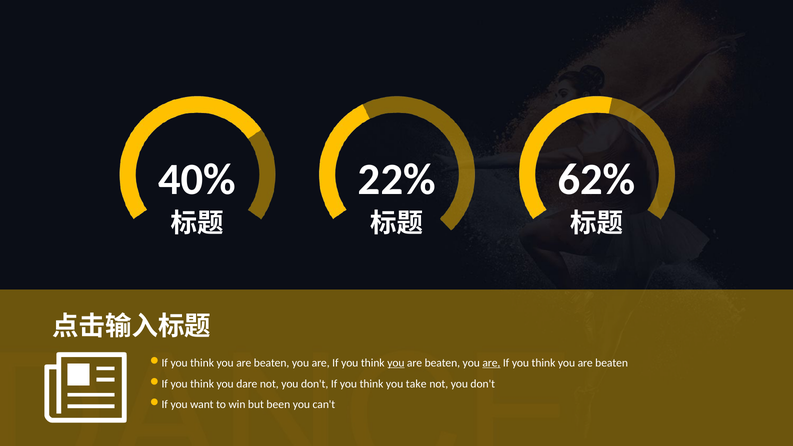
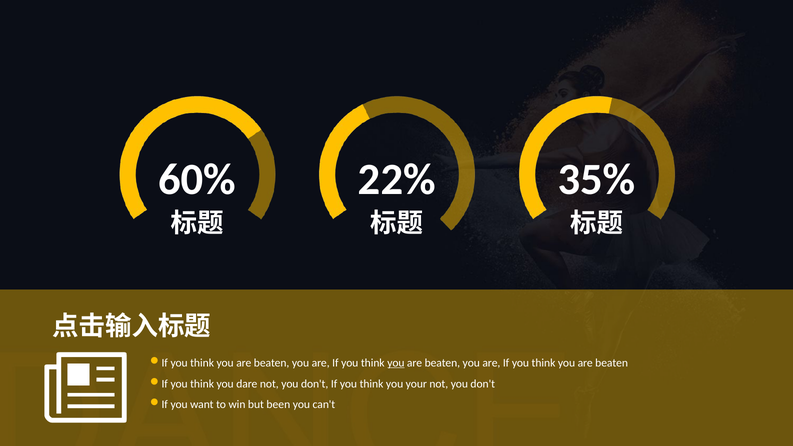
40%: 40% -> 60%
62%: 62% -> 35%
are at (491, 363) underline: present -> none
take: take -> your
